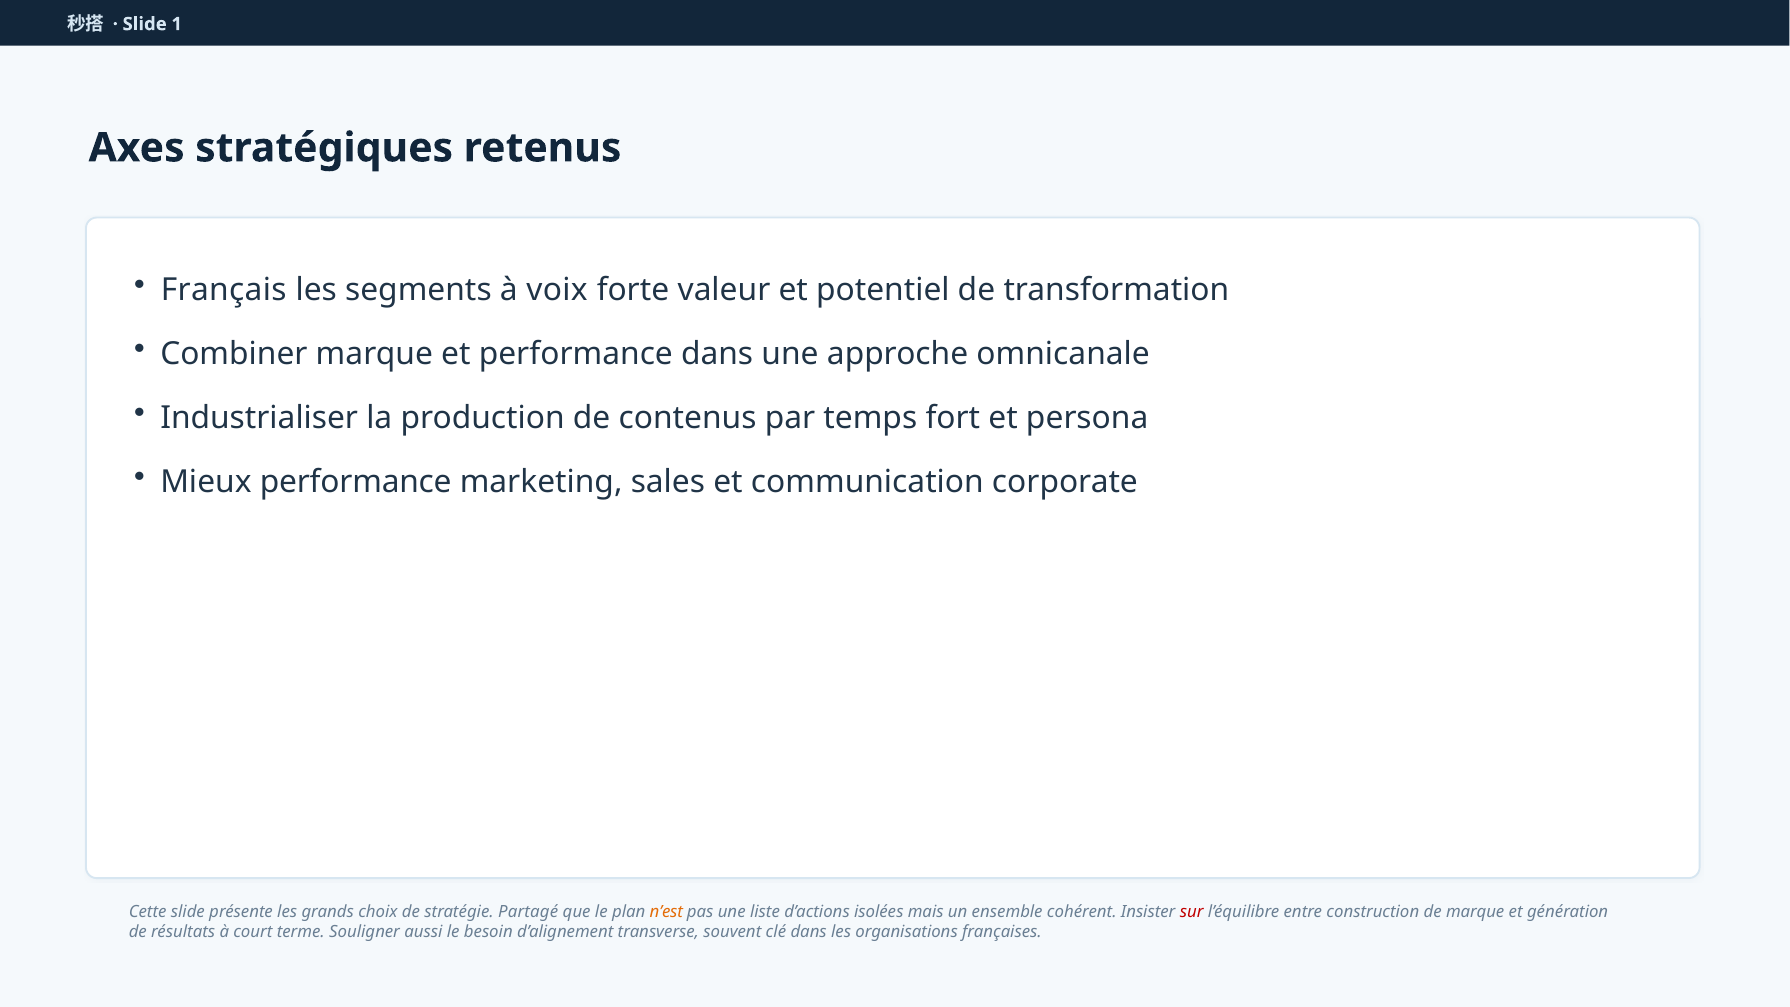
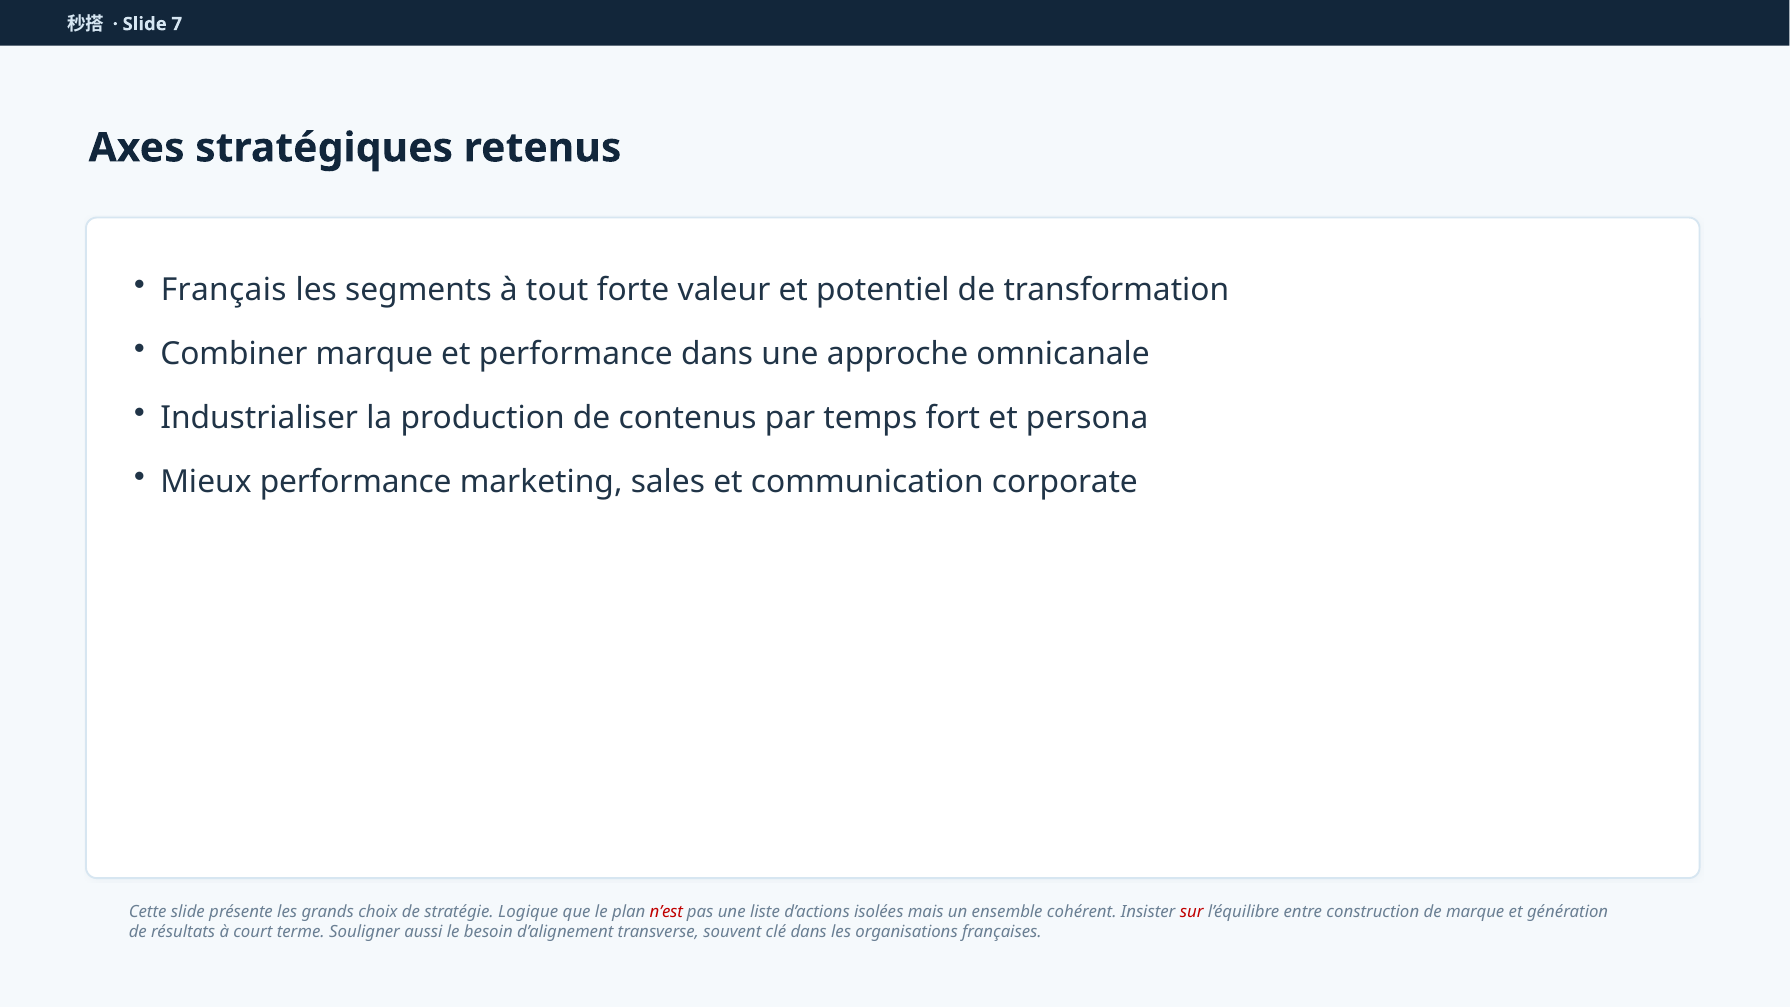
1: 1 -> 7
voix: voix -> tout
Partagé: Partagé -> Logique
n’est colour: orange -> red
